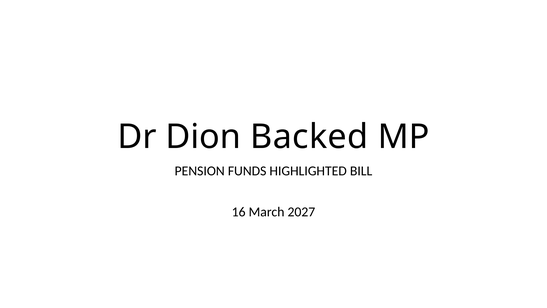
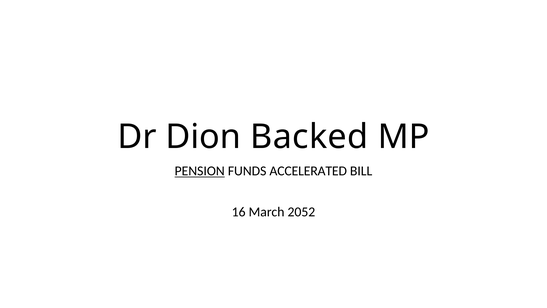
PENSION underline: none -> present
HIGHLIGHTED: HIGHLIGHTED -> ACCELERATED
2027: 2027 -> 2052
